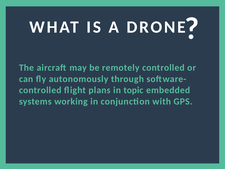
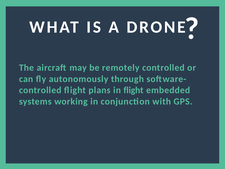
in topic: topic -> flight
